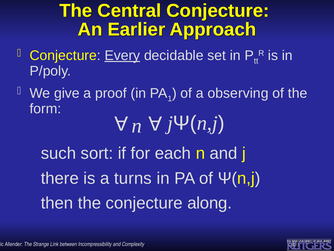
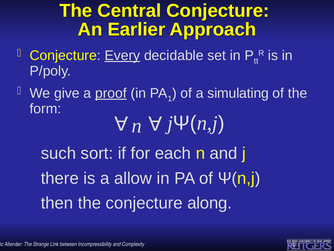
proof underline: none -> present
observing: observing -> simulating
turns: turns -> allow
